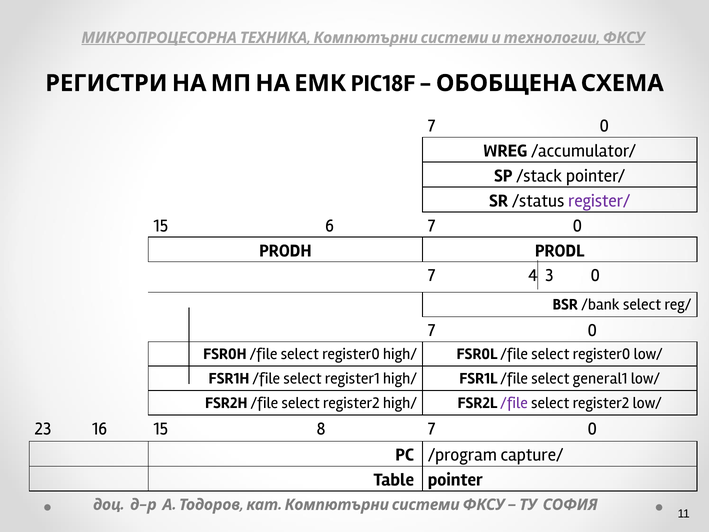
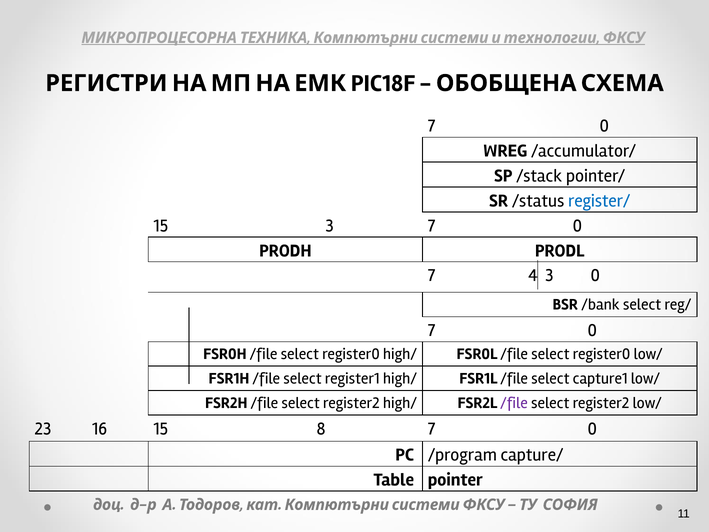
register/ colour: purple -> blue
15 6: 6 -> 3
general1: general1 -> capture1
